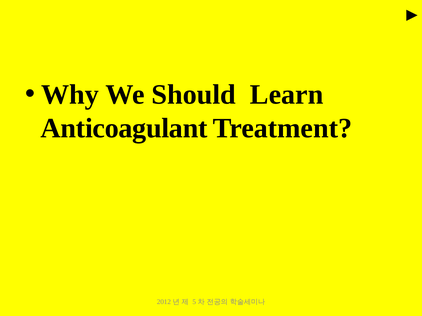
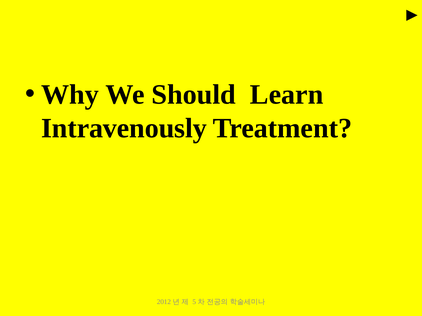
Anticoagulant: Anticoagulant -> Intravenously
